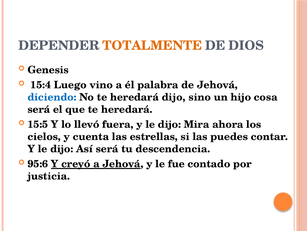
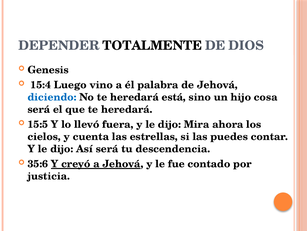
TOTALMENTE colour: orange -> black
heredará dijo: dijo -> está
95:6: 95:6 -> 35:6
